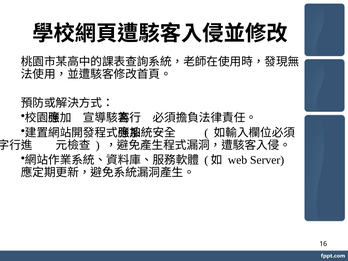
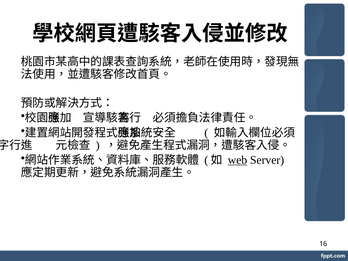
web underline: none -> present
